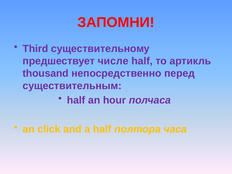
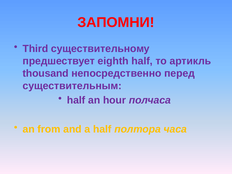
числе: числе -> eighth
click: click -> from
